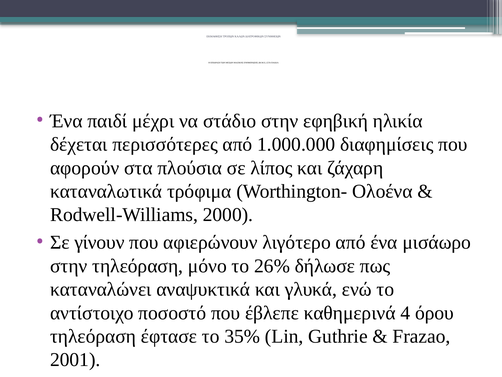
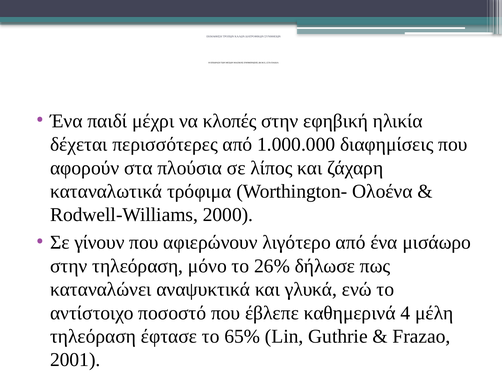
στάδιο: στάδιο -> κλοπές
όρου: όρου -> μέλη
35%: 35% -> 65%
